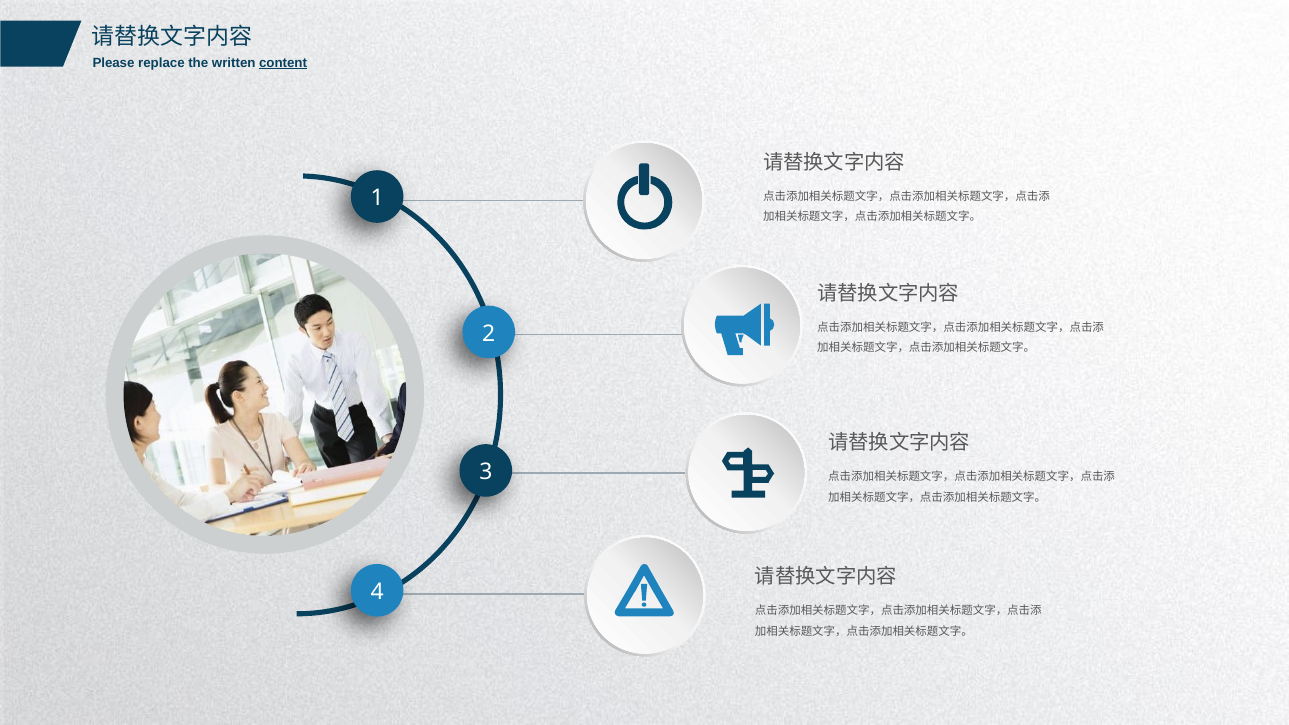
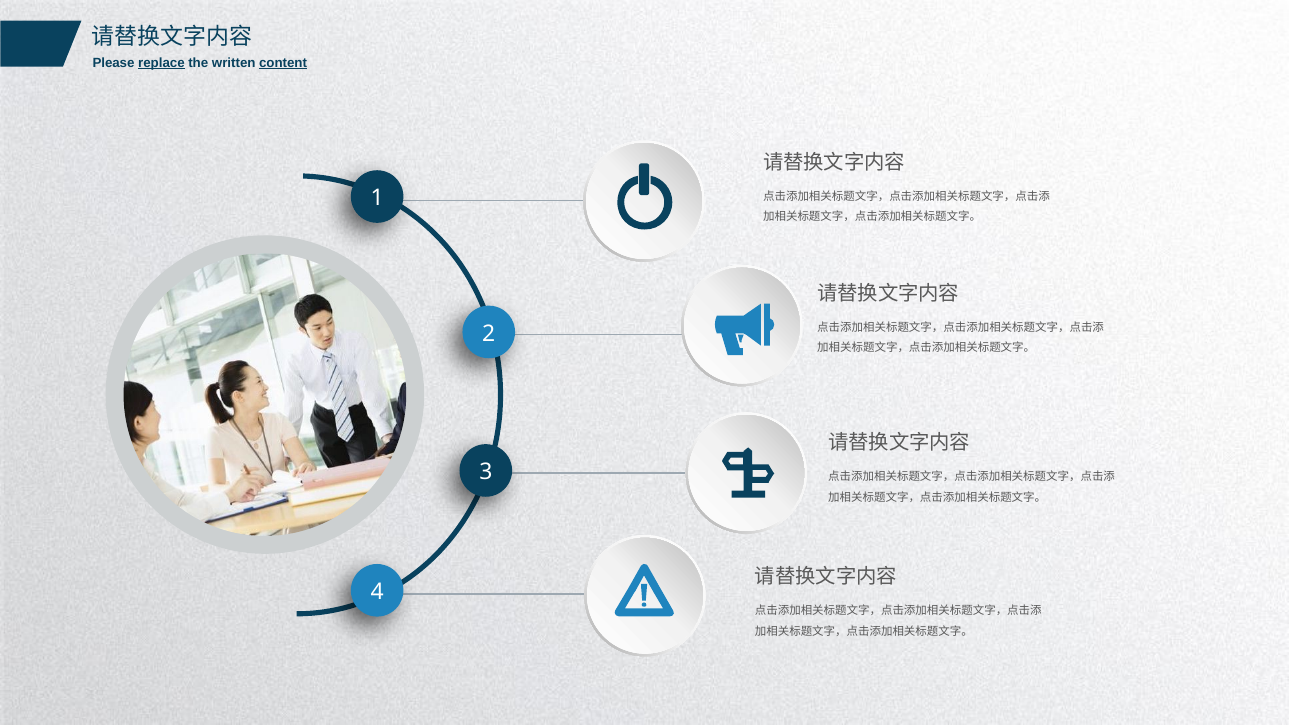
replace underline: none -> present
